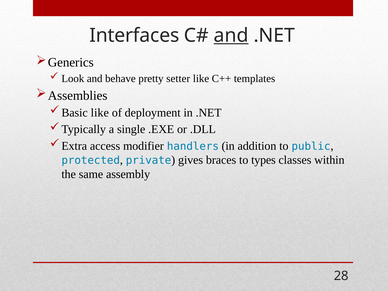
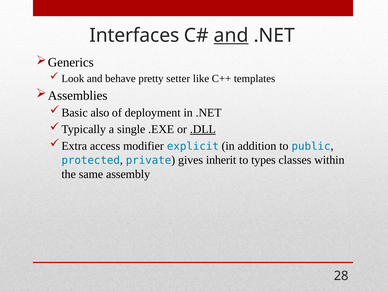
like at (100, 113): like -> also
.DLL underline: none -> present
handlers: handlers -> explicit
braces: braces -> inherit
